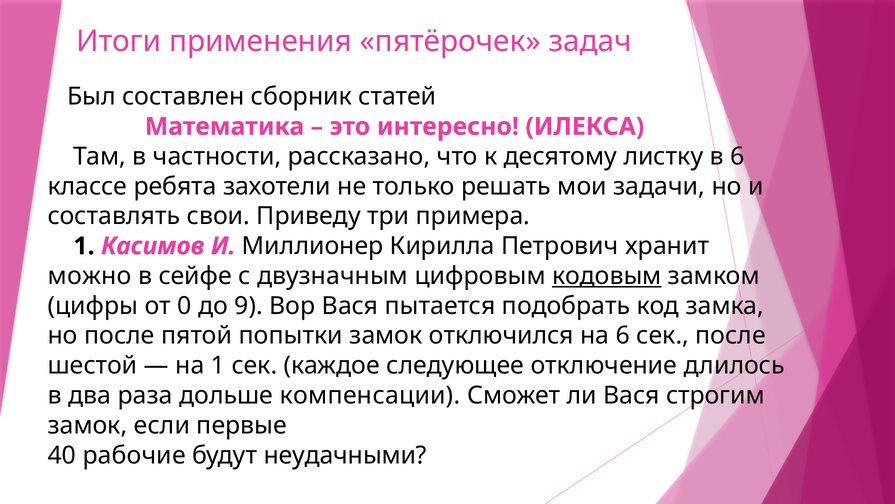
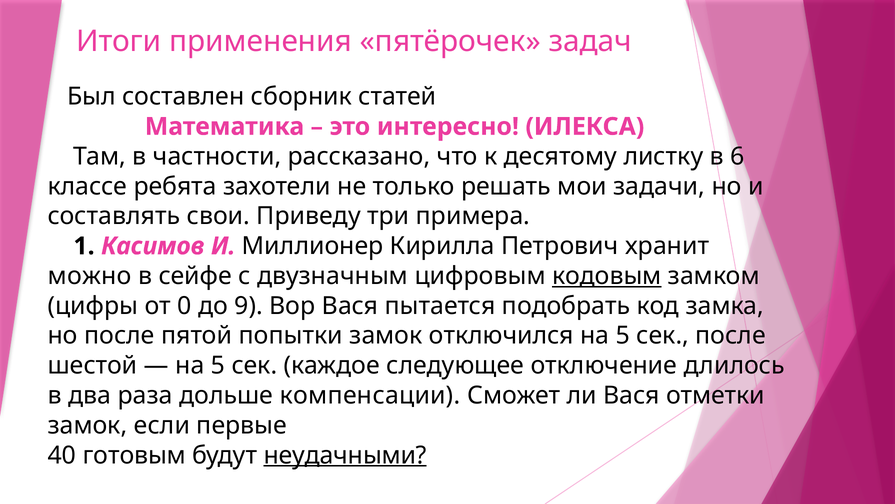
отключился на 6: 6 -> 5
1 at (218, 365): 1 -> 5
строгим: строгим -> отметки
рабочие: рабочие -> готовым
неудачными underline: none -> present
